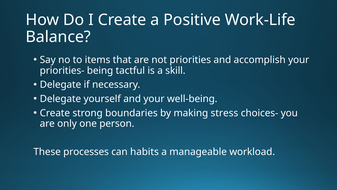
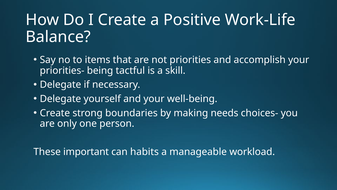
stress: stress -> needs
processes: processes -> important
